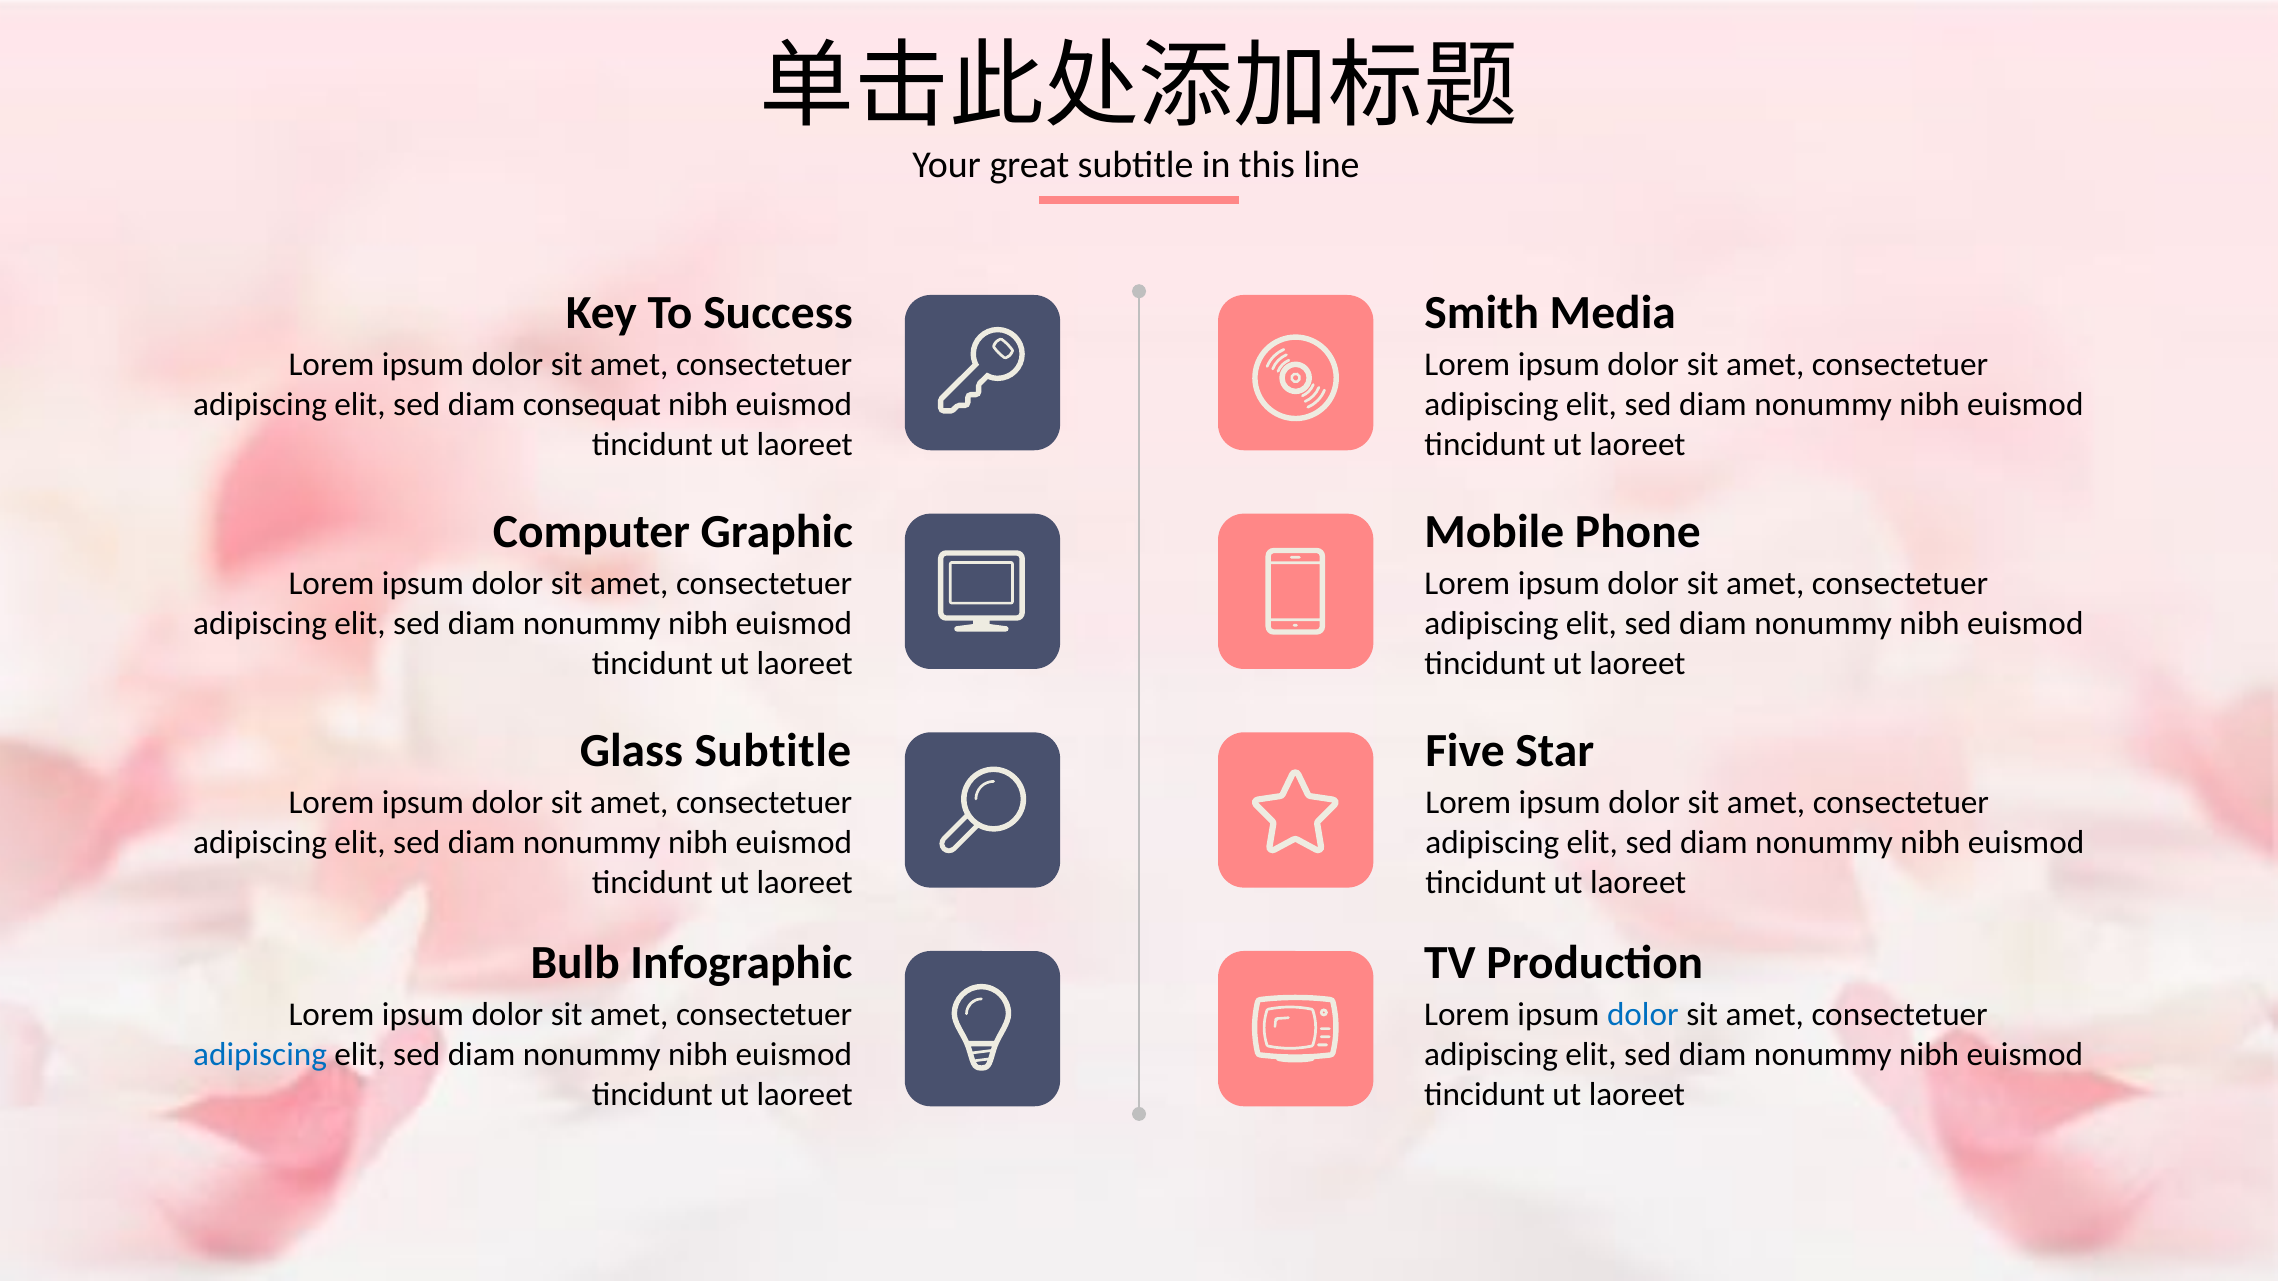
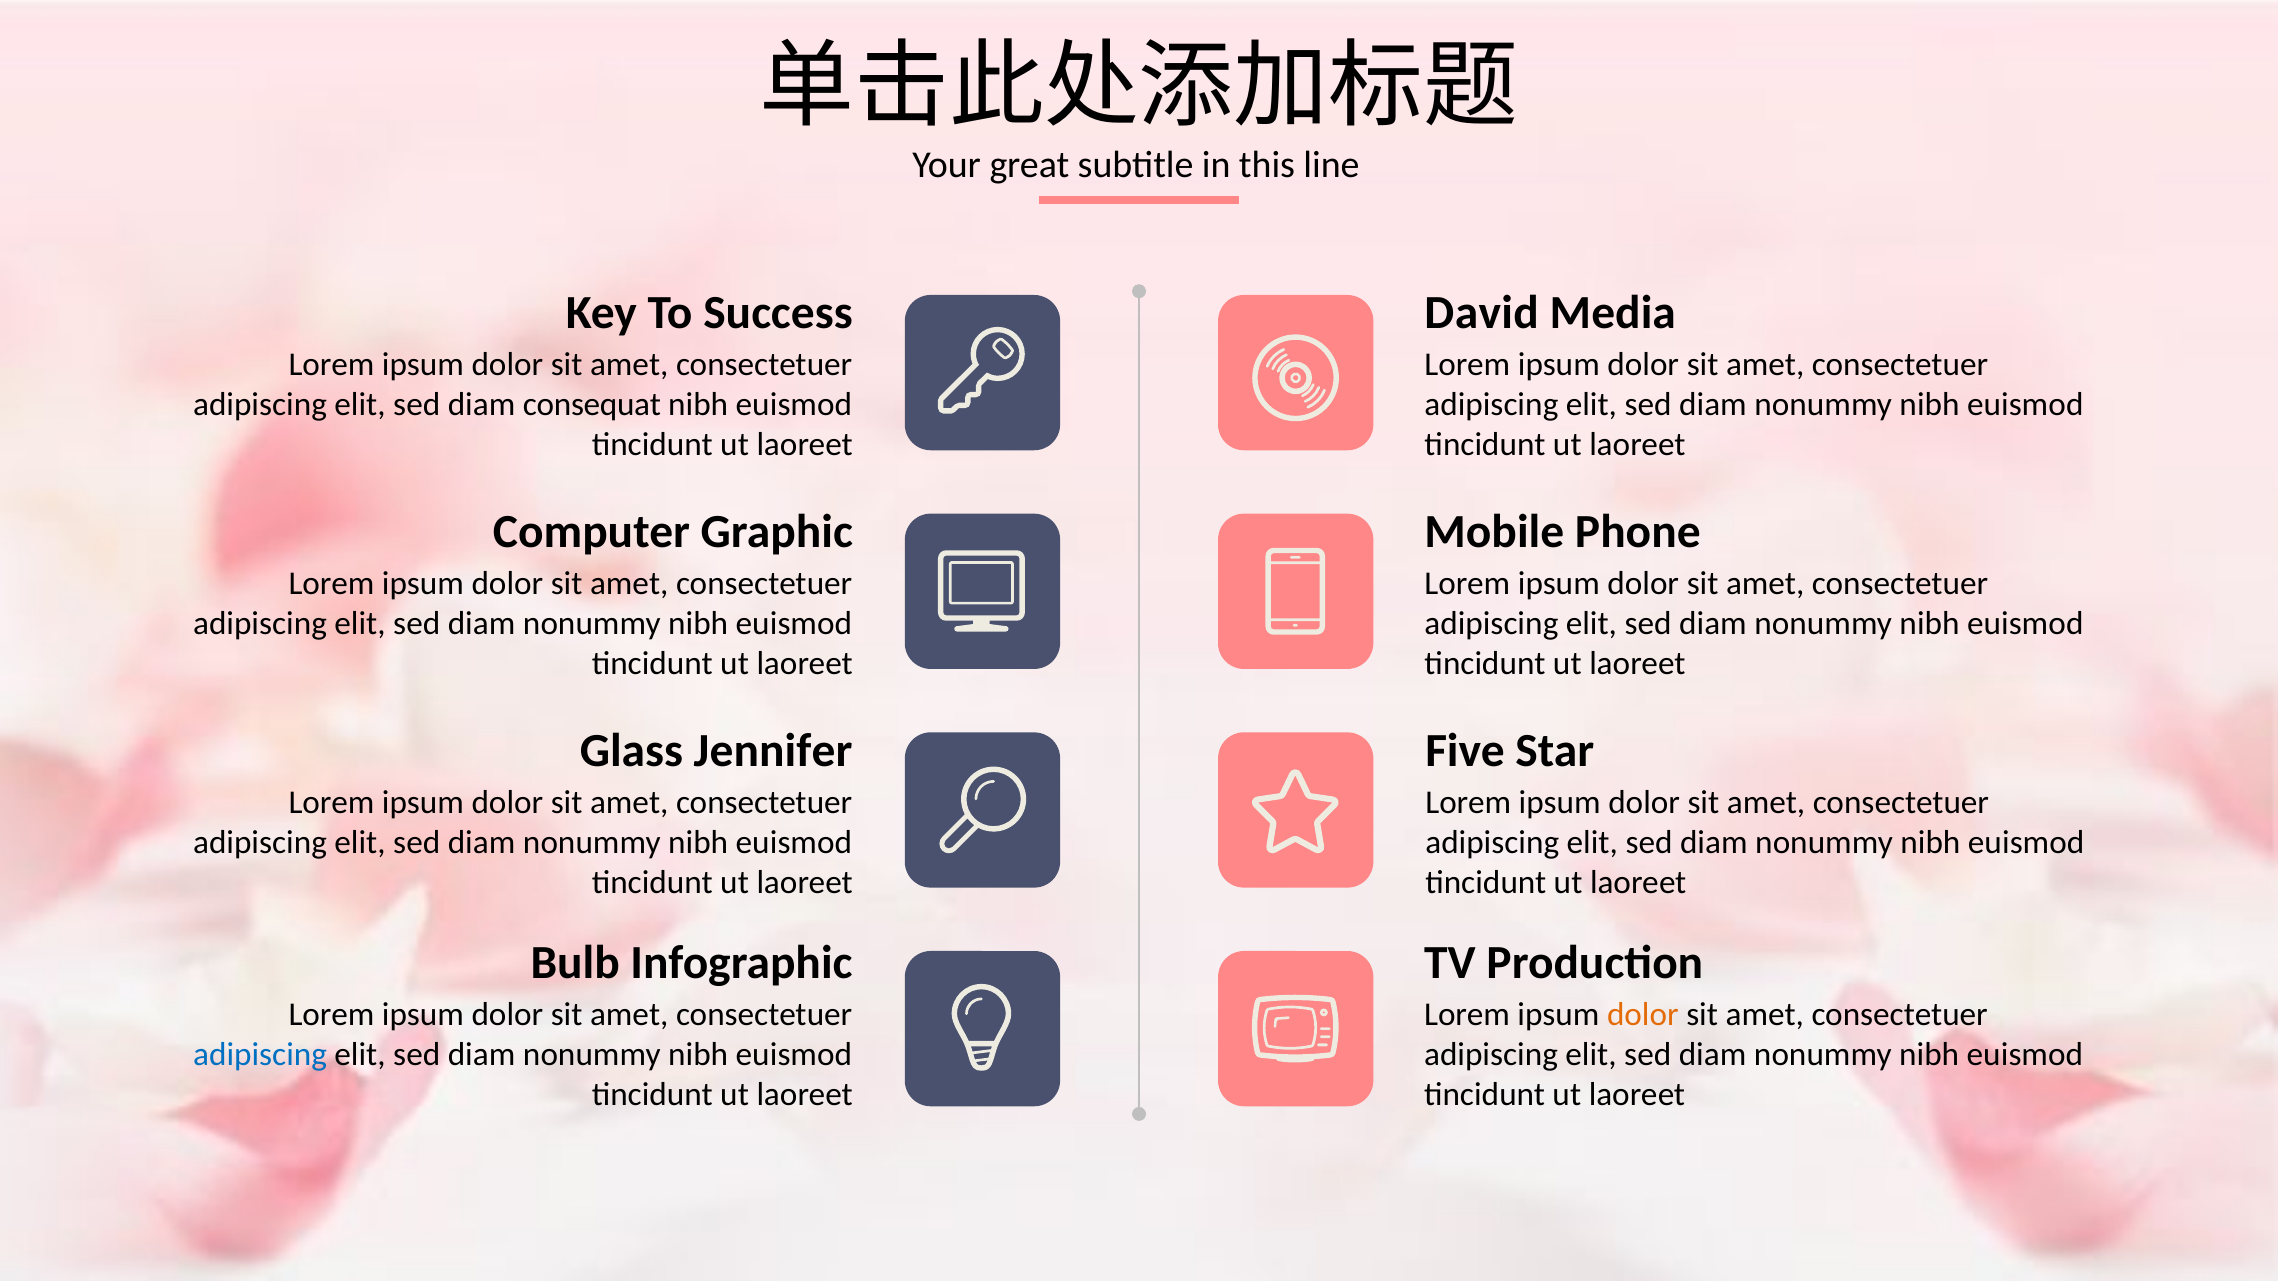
Smith: Smith -> David
Glass Subtitle: Subtitle -> Jennifer
dolor at (1643, 1015) colour: blue -> orange
